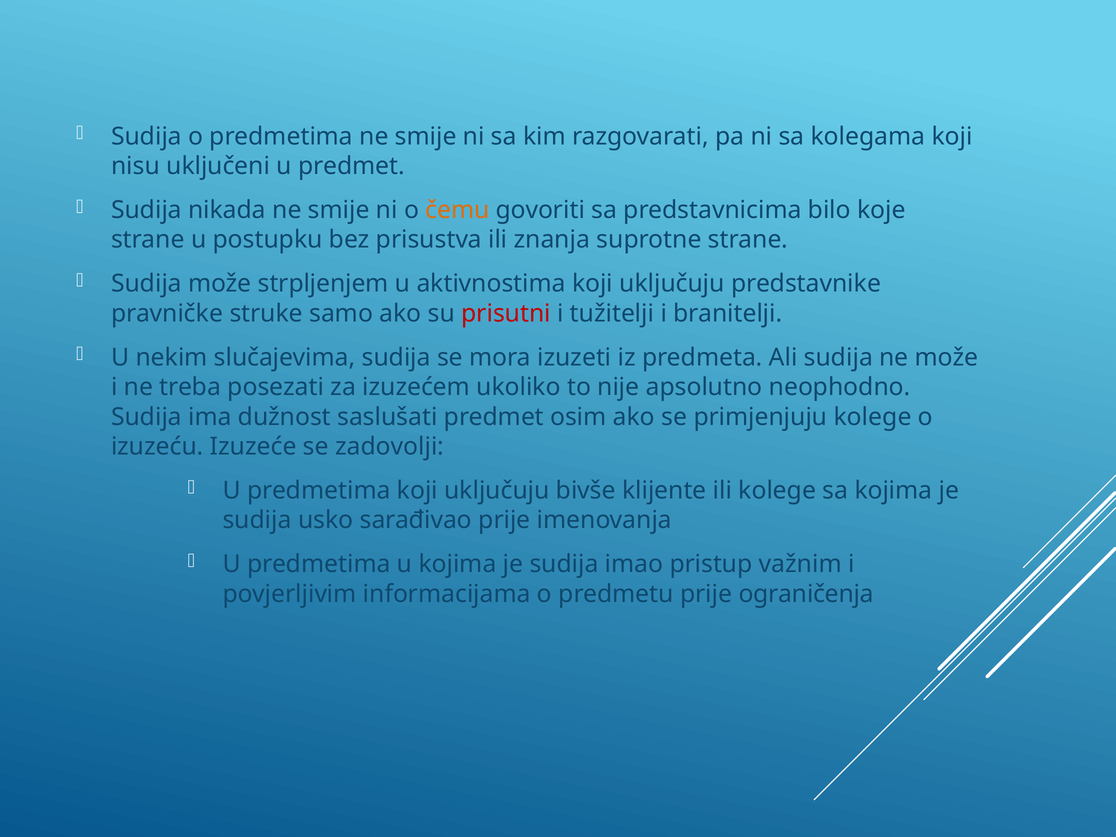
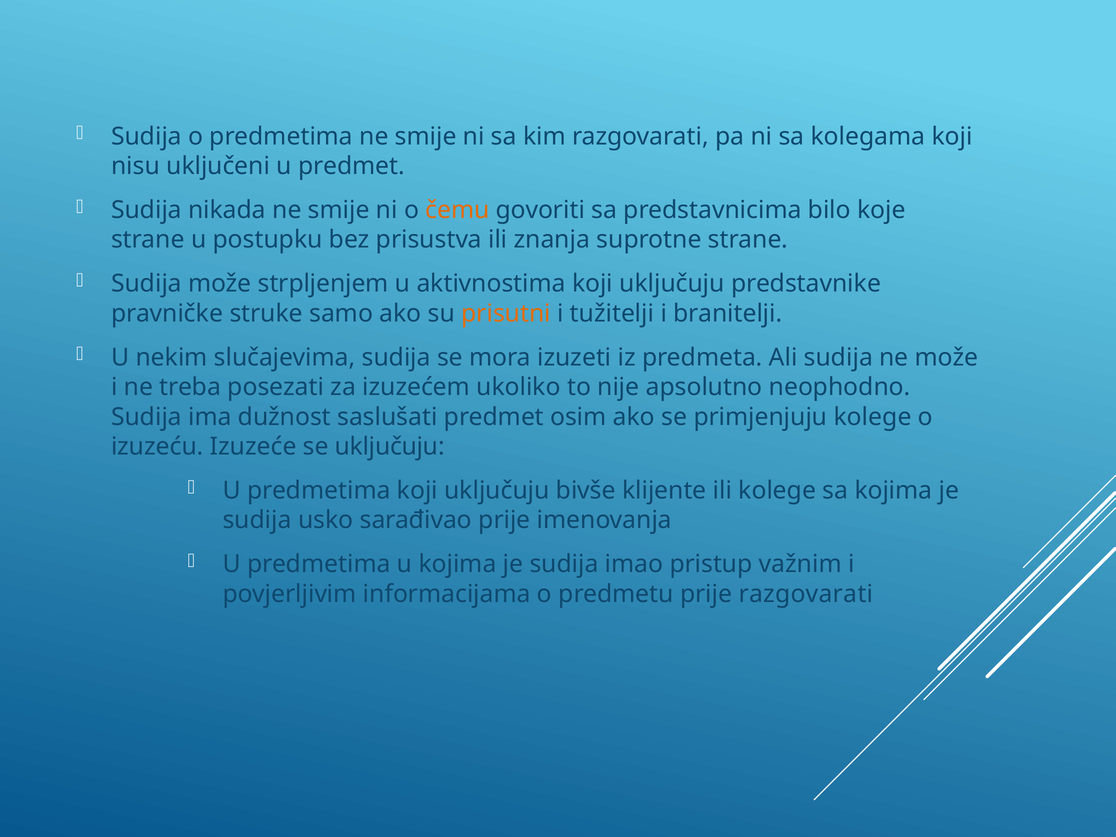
prisutni colour: red -> orange
se zadovolji: zadovolji -> uključuju
prije ograničenja: ograničenja -> razgovarati
